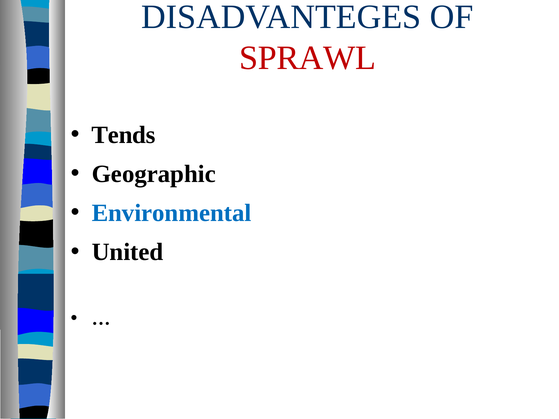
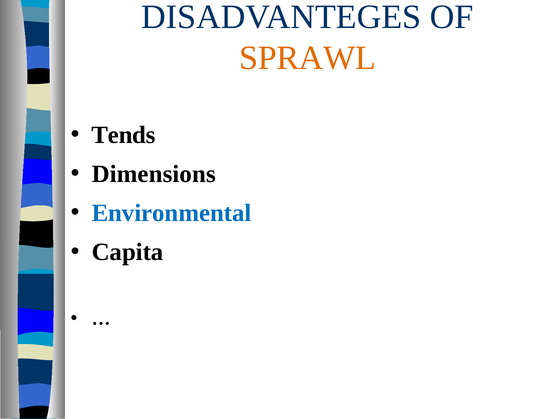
SPRAWL colour: red -> orange
Geographic: Geographic -> Dimensions
United: United -> Capita
